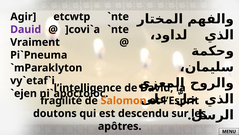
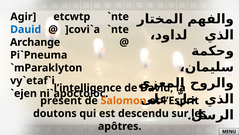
Dauid colour: purple -> blue
Vraiment: Vraiment -> Archange
fragilité: fragilité -> présent
